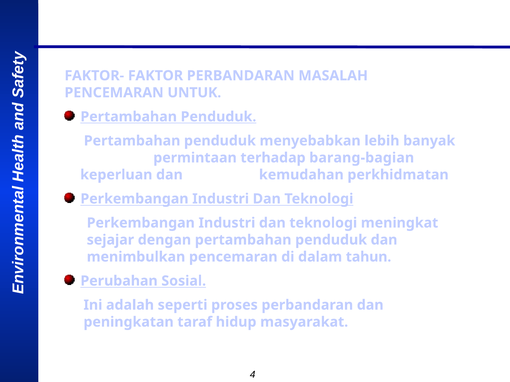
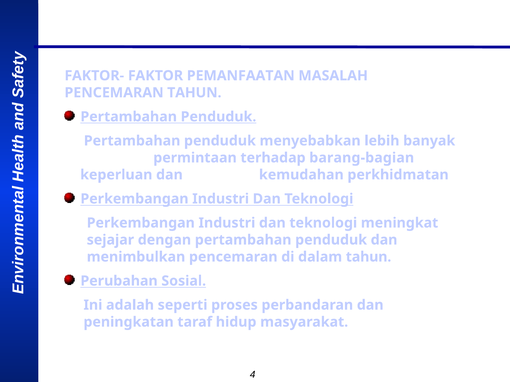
FAKTOR PERBANDARAN: PERBANDARAN -> PEMANFAATAN
PENCEMARAN UNTUK: UNTUK -> TAHUN
